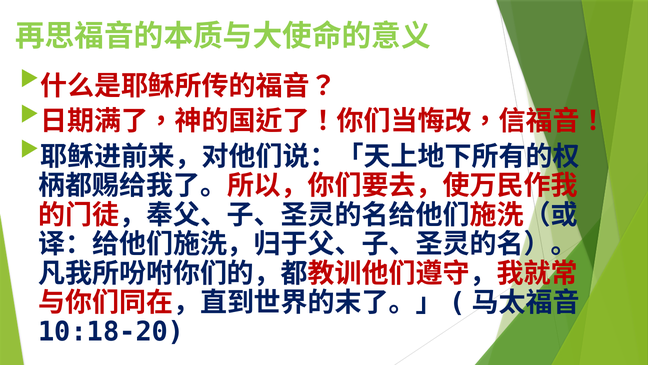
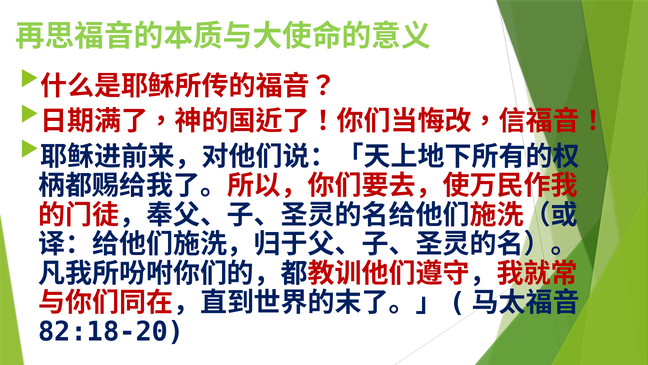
10:18-20: 10:18-20 -> 82:18-20
